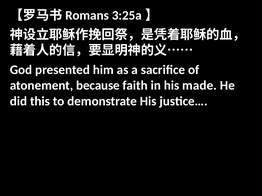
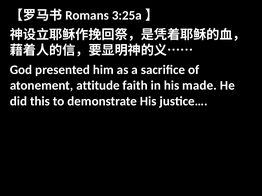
because: because -> attitude
